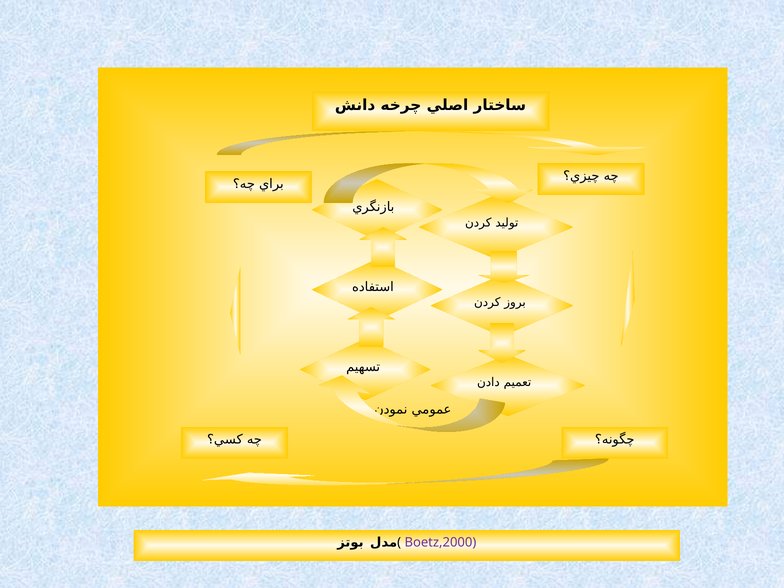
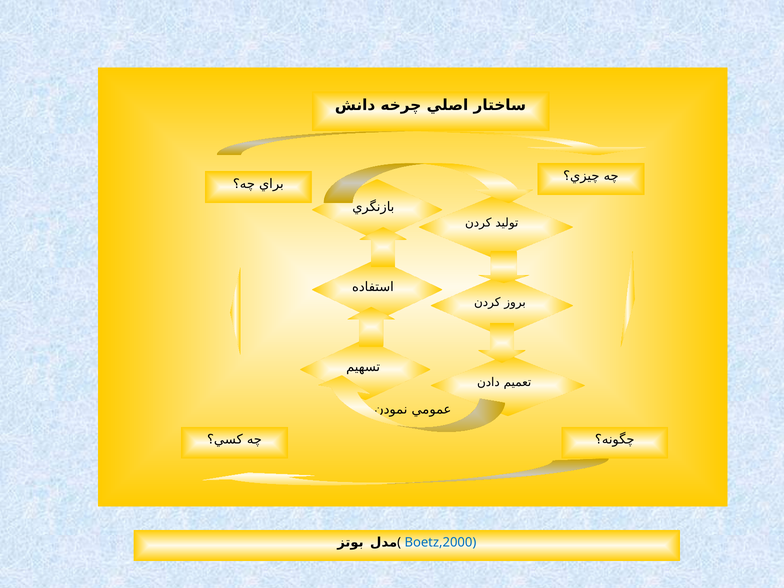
Boetz,2000 colour: purple -> blue
